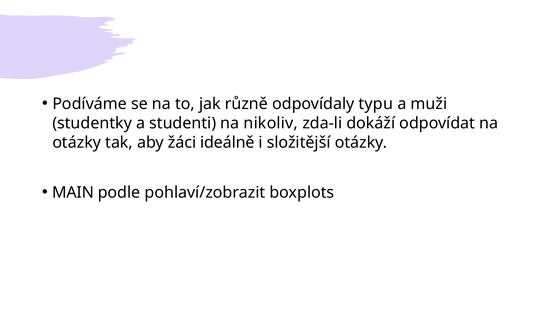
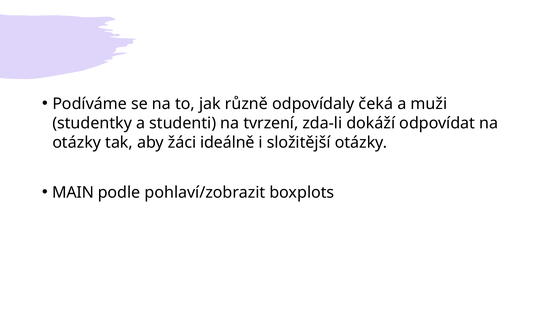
typu: typu -> čeká
nikoliv: nikoliv -> tvrzení
